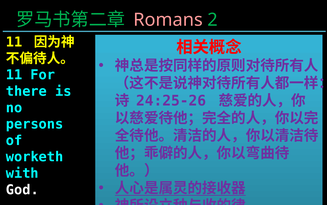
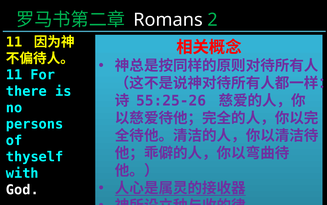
Romans colour: pink -> white
24:25-26: 24:25-26 -> 55:25-26
worketh: worketh -> thyself
